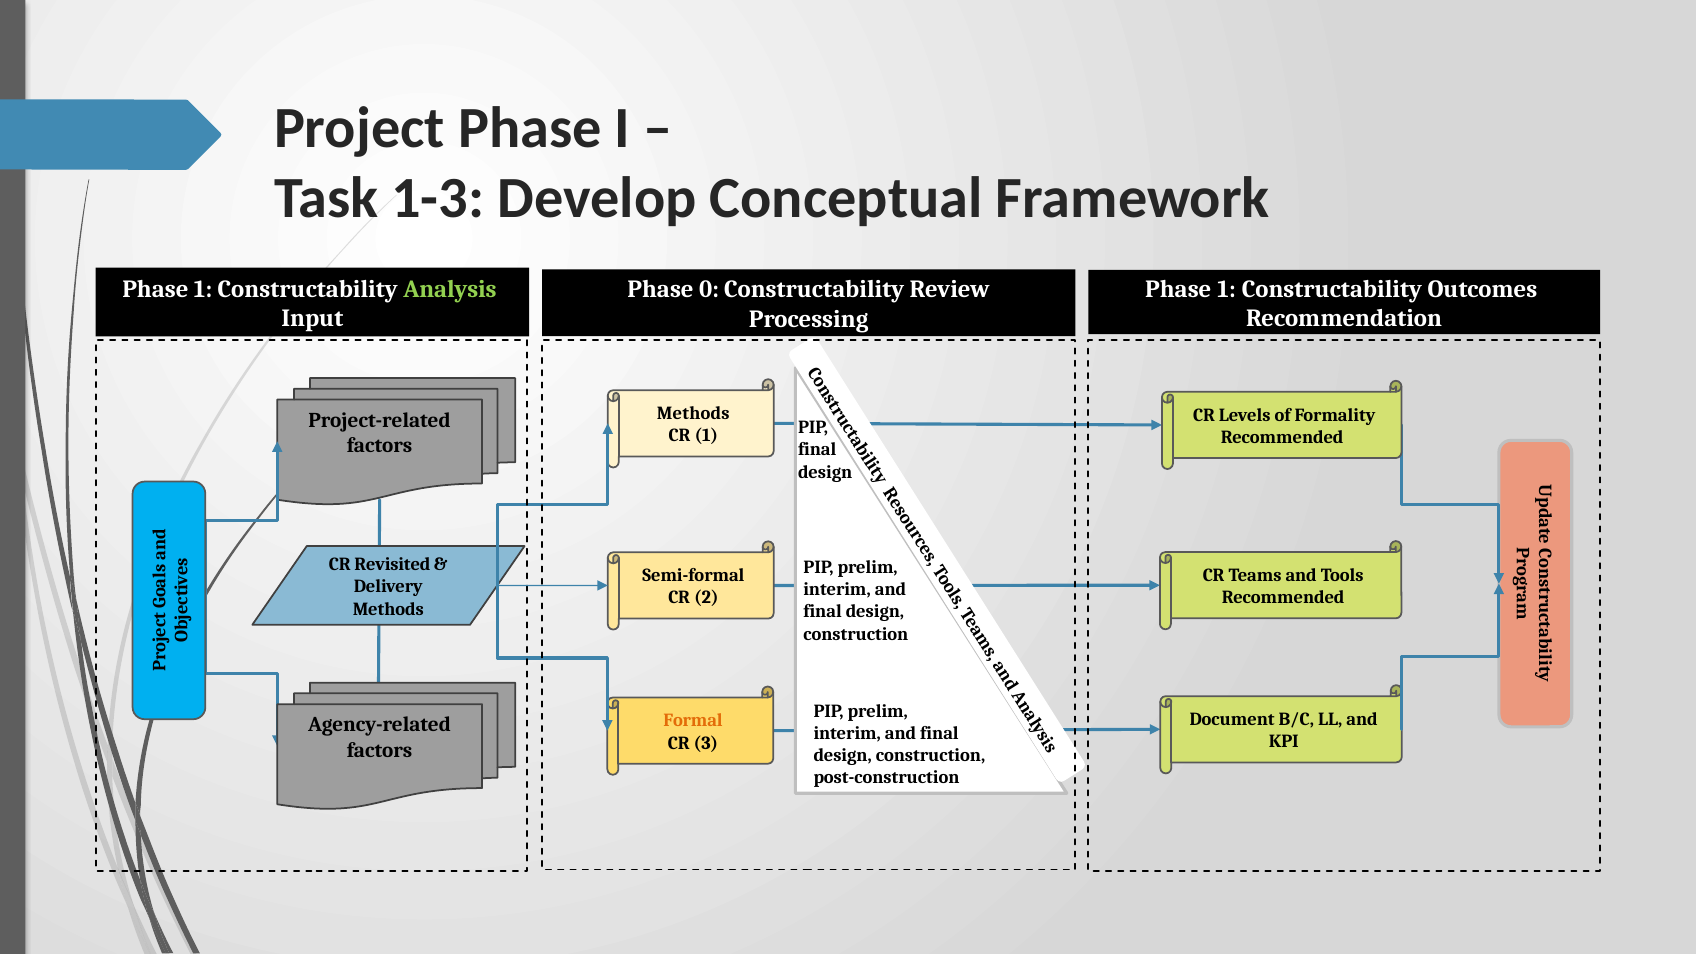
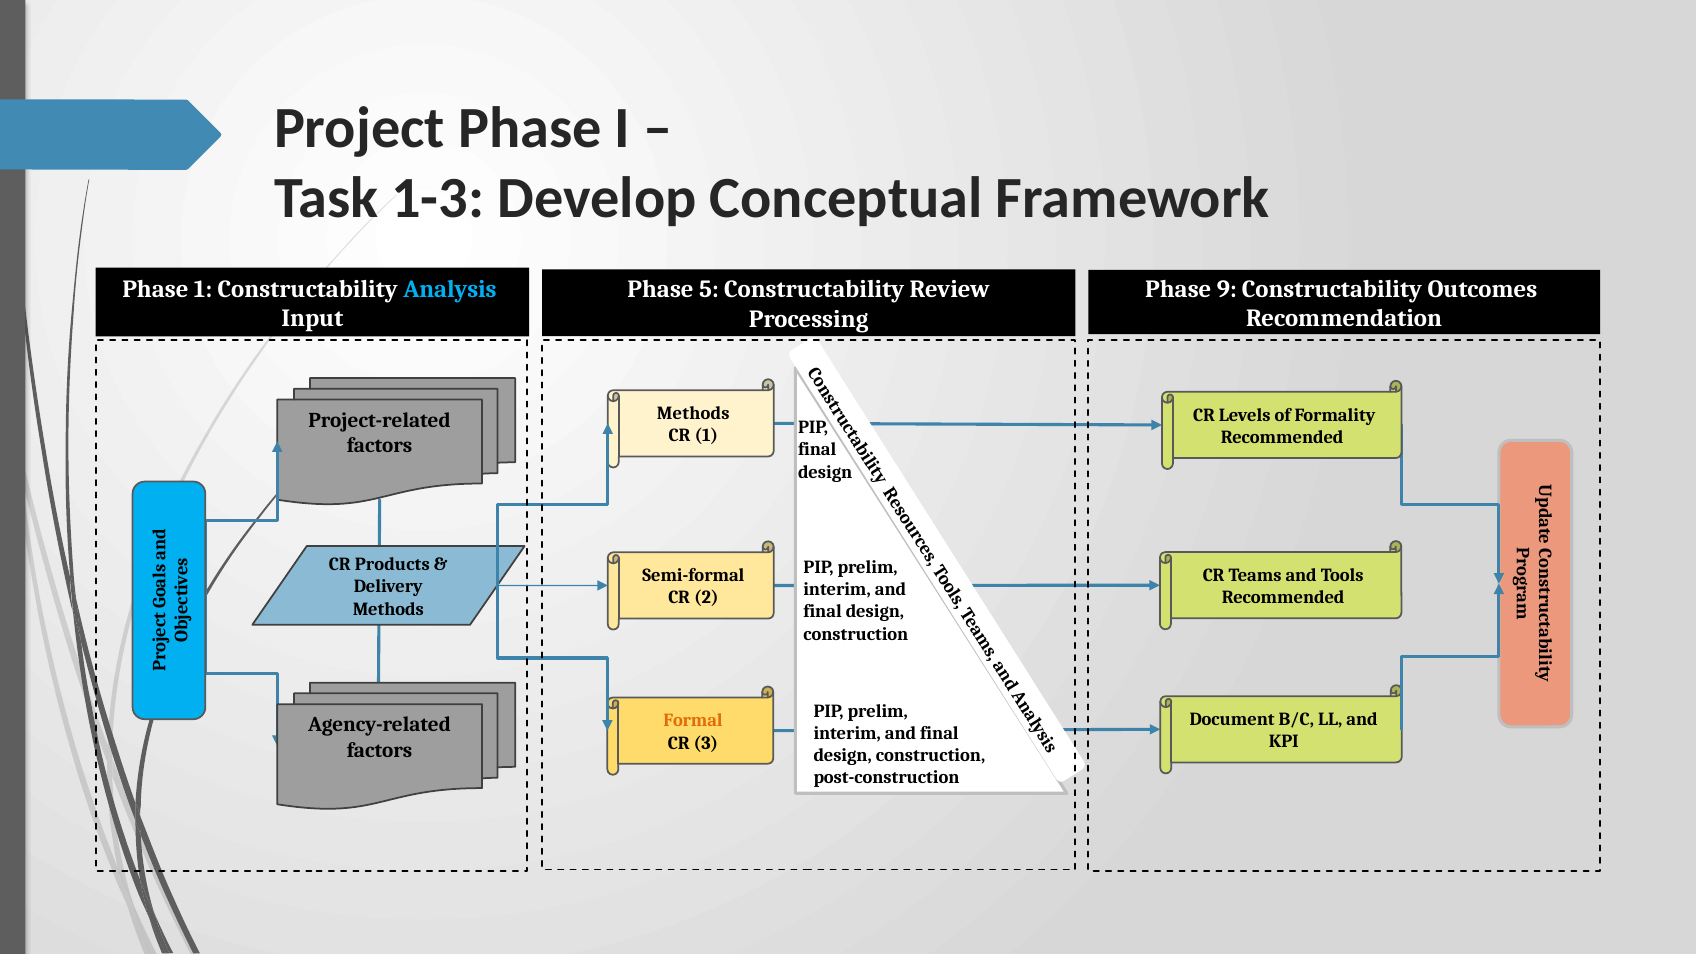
Analysis colour: light green -> light blue
1 at (1227, 289): 1 -> 9
0: 0 -> 5
Revisited: Revisited -> Products
